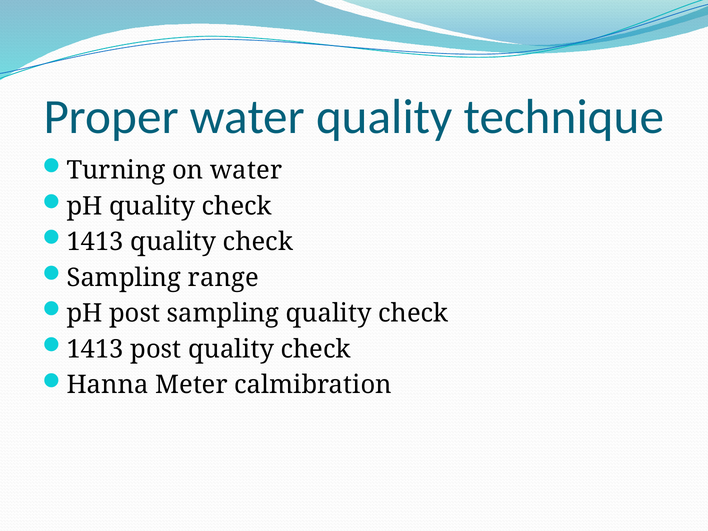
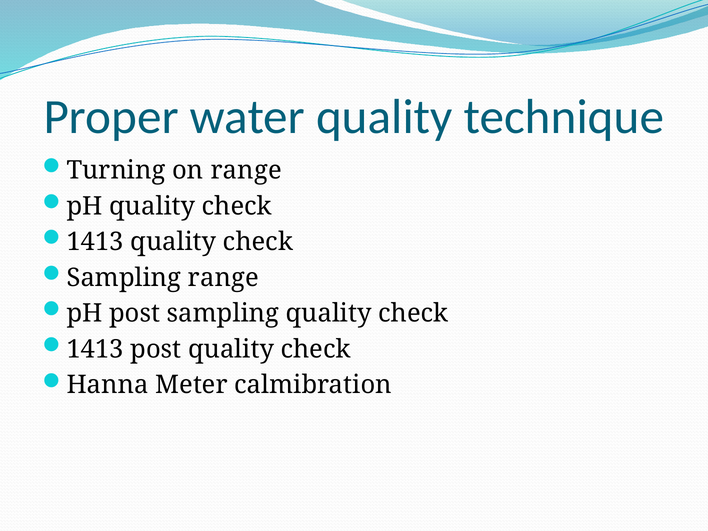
on water: water -> range
